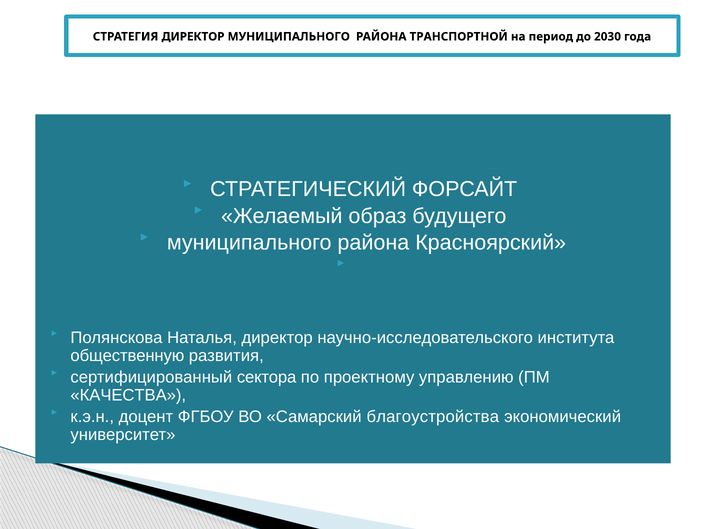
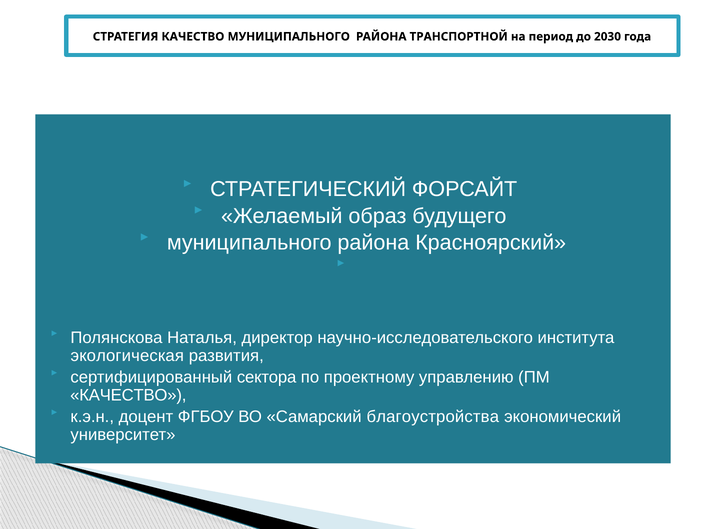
СТРАТЕГИЯ ДИРЕКТОР: ДИРЕКТОР -> КАЧЕСТВО
общественную: общественную -> экологическая
КАЧЕСТВА at (128, 396): КАЧЕСТВА -> КАЧЕСТВО
